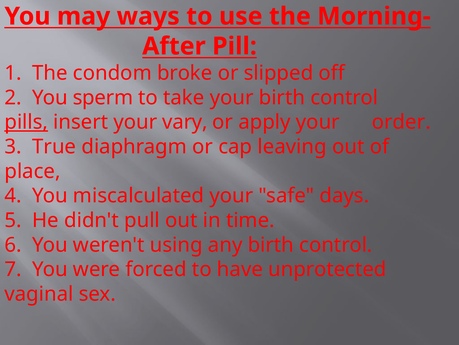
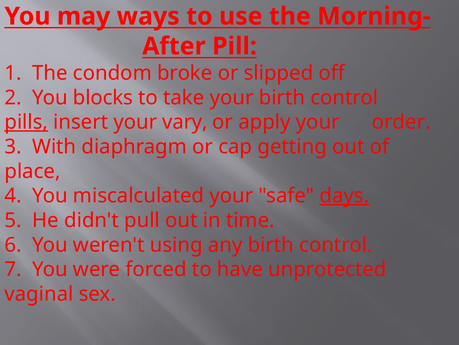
sperm: sperm -> blocks
True: True -> With
leaving: leaving -> getting
days underline: none -> present
